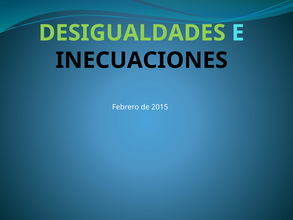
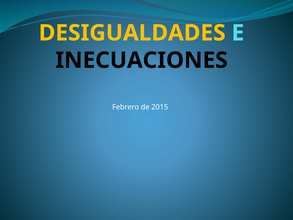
DESIGUALDADES colour: light green -> yellow
